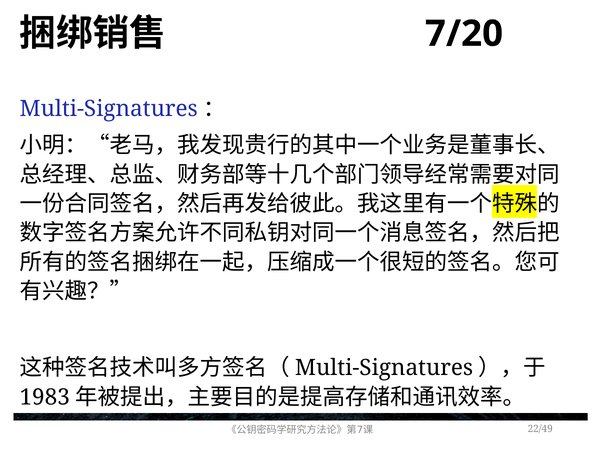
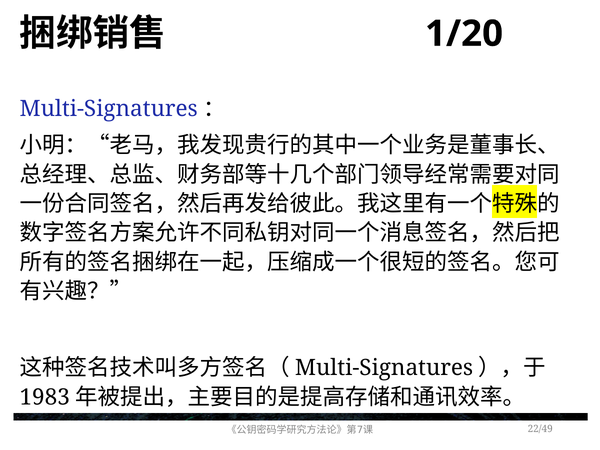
7/20: 7/20 -> 1/20
